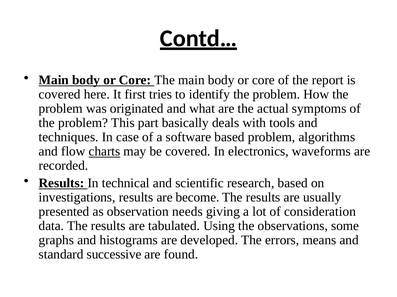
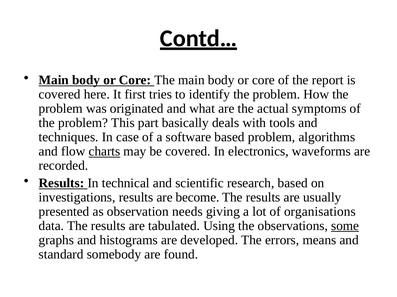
consideration: consideration -> organisations
some underline: none -> present
successive: successive -> somebody
